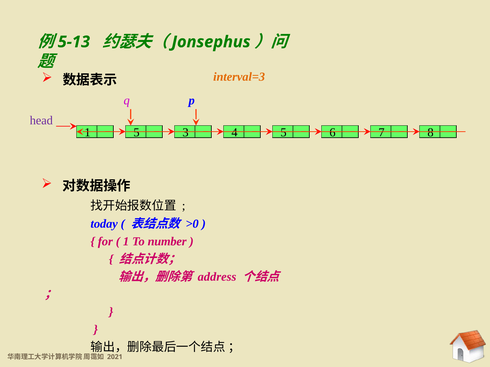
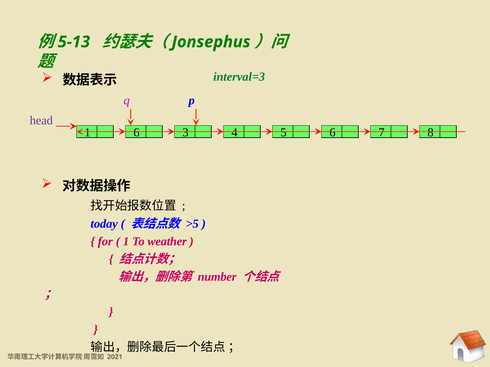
interval=3 colour: orange -> green
1 5: 5 -> 6
>0: >0 -> >5
number: number -> weather
address: address -> number
